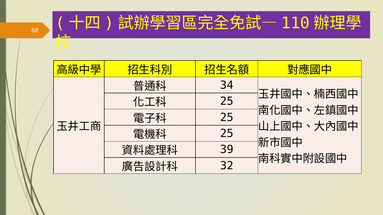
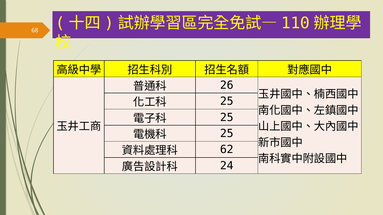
34: 34 -> 26
39: 39 -> 62
32: 32 -> 24
